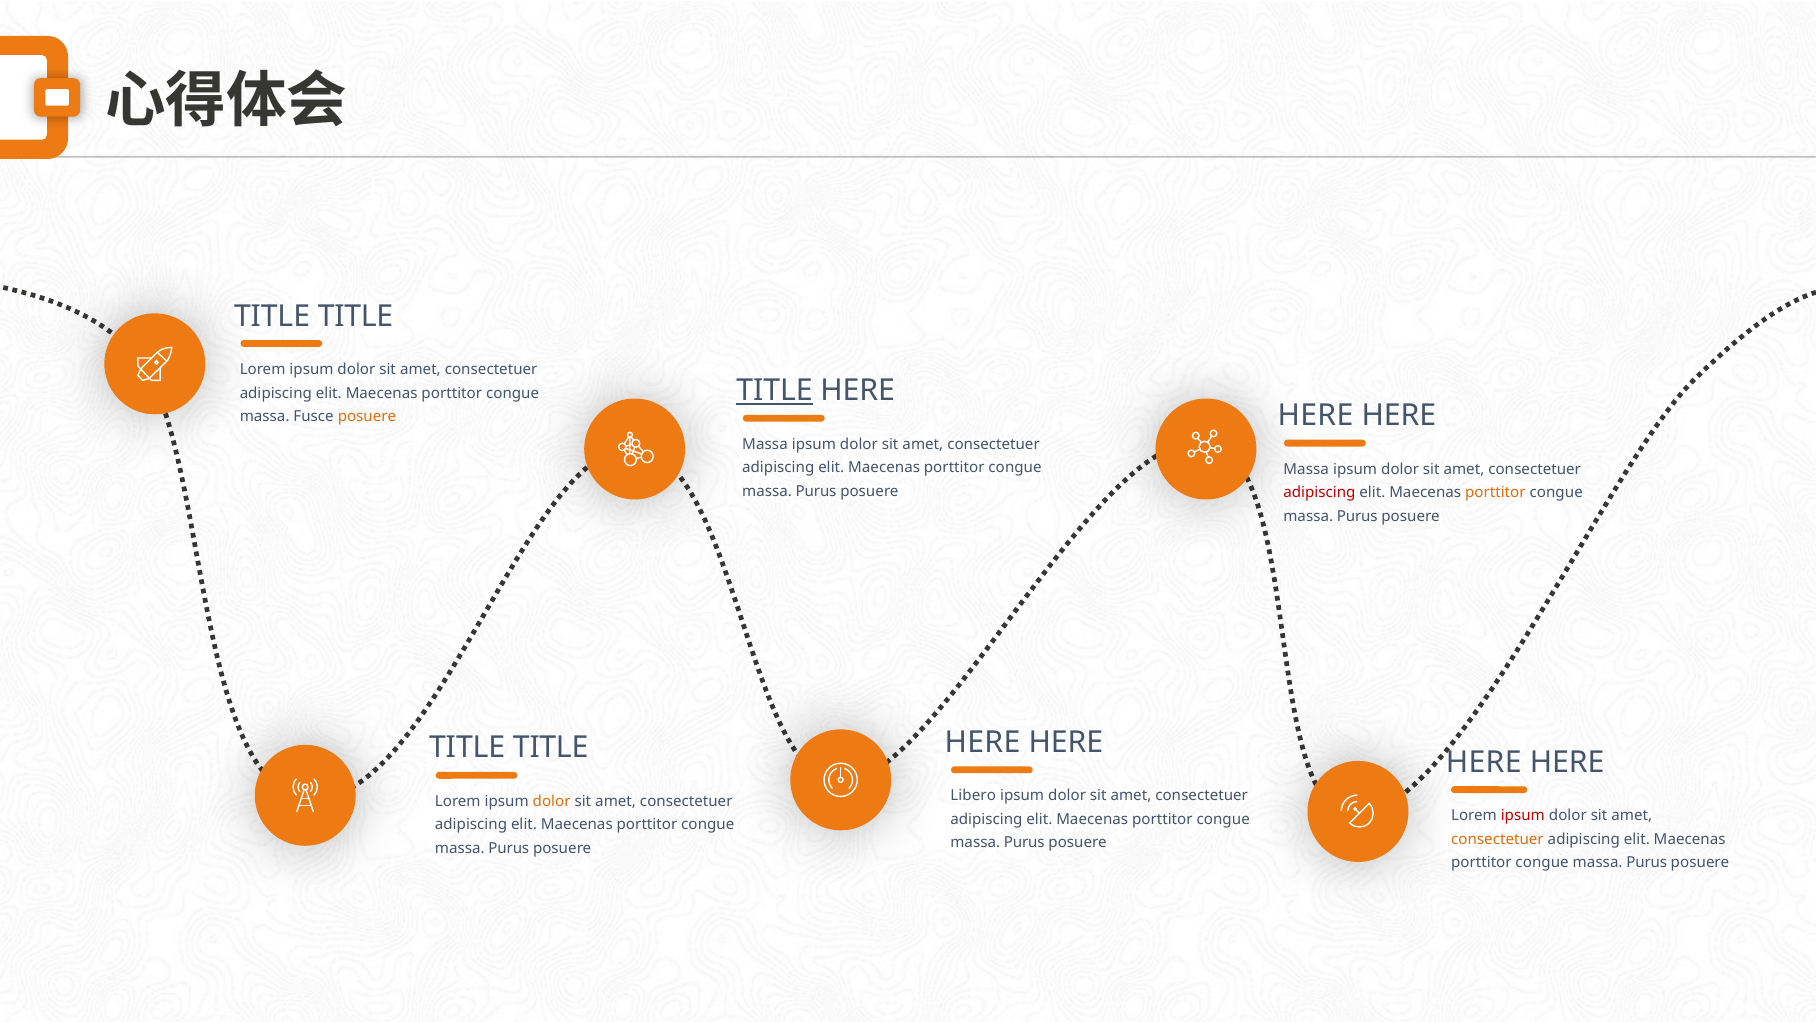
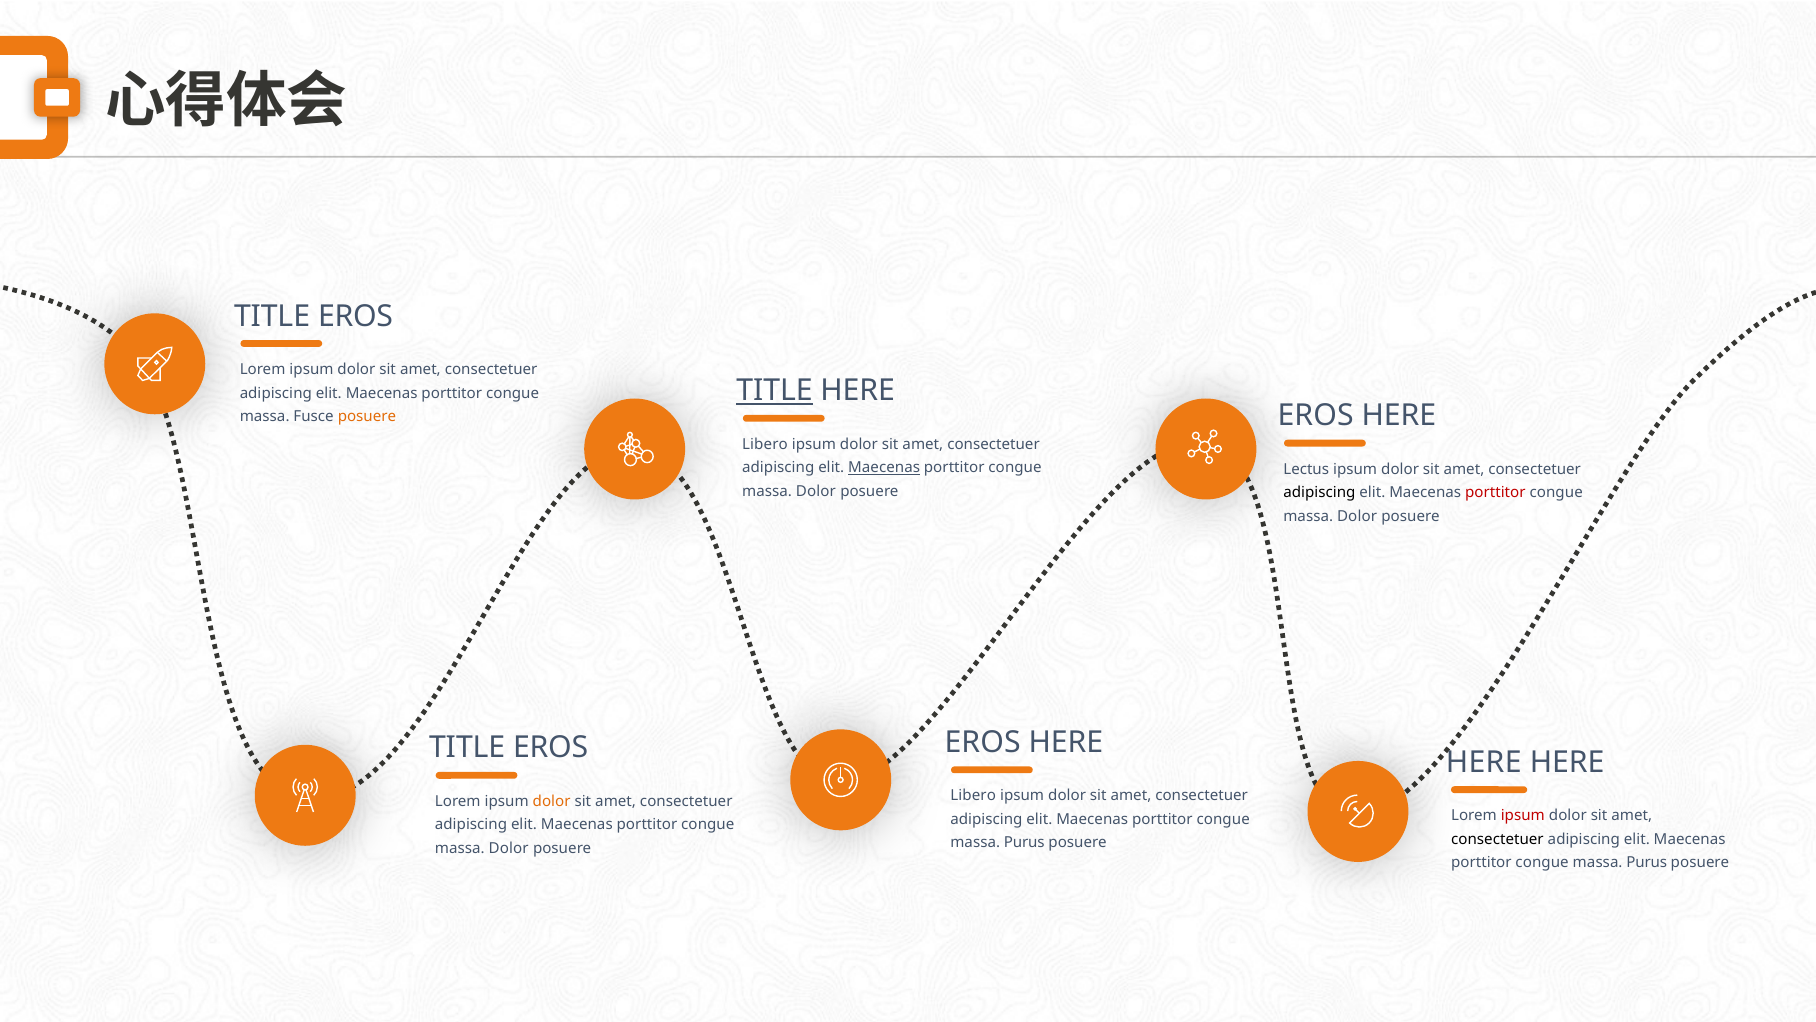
TITLE at (356, 316): TITLE -> EROS
HERE at (1315, 415): HERE -> EROS
Massa at (765, 444): Massa -> Libero
Maecenas at (884, 468) underline: none -> present
Massa at (1306, 469): Massa -> Lectus
Purus at (816, 491): Purus -> Dolor
adipiscing at (1319, 492) colour: red -> black
porttitor at (1495, 492) colour: orange -> red
Purus at (1357, 516): Purus -> Dolor
HERE at (982, 742): HERE -> EROS
TITLE at (551, 748): TITLE -> EROS
consectetuer at (1497, 839) colour: orange -> black
Purus at (509, 848): Purus -> Dolor
